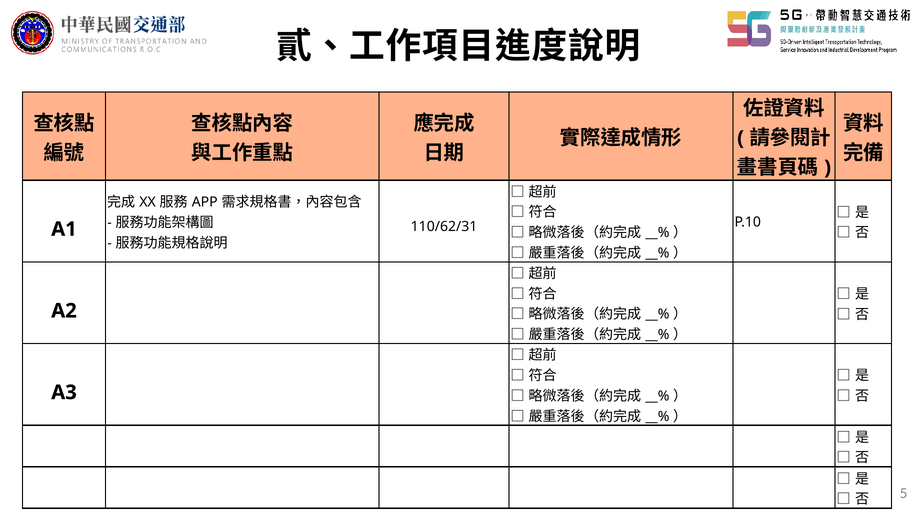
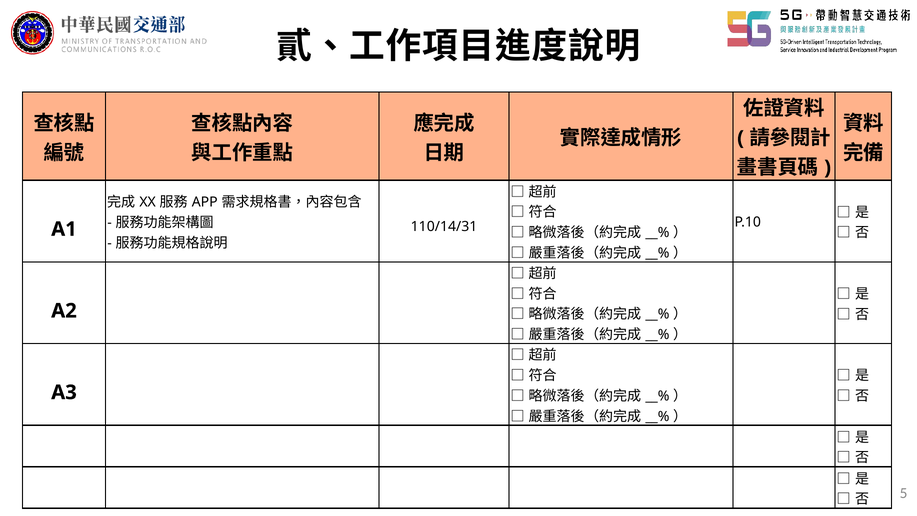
110/62/31: 110/62/31 -> 110/14/31
